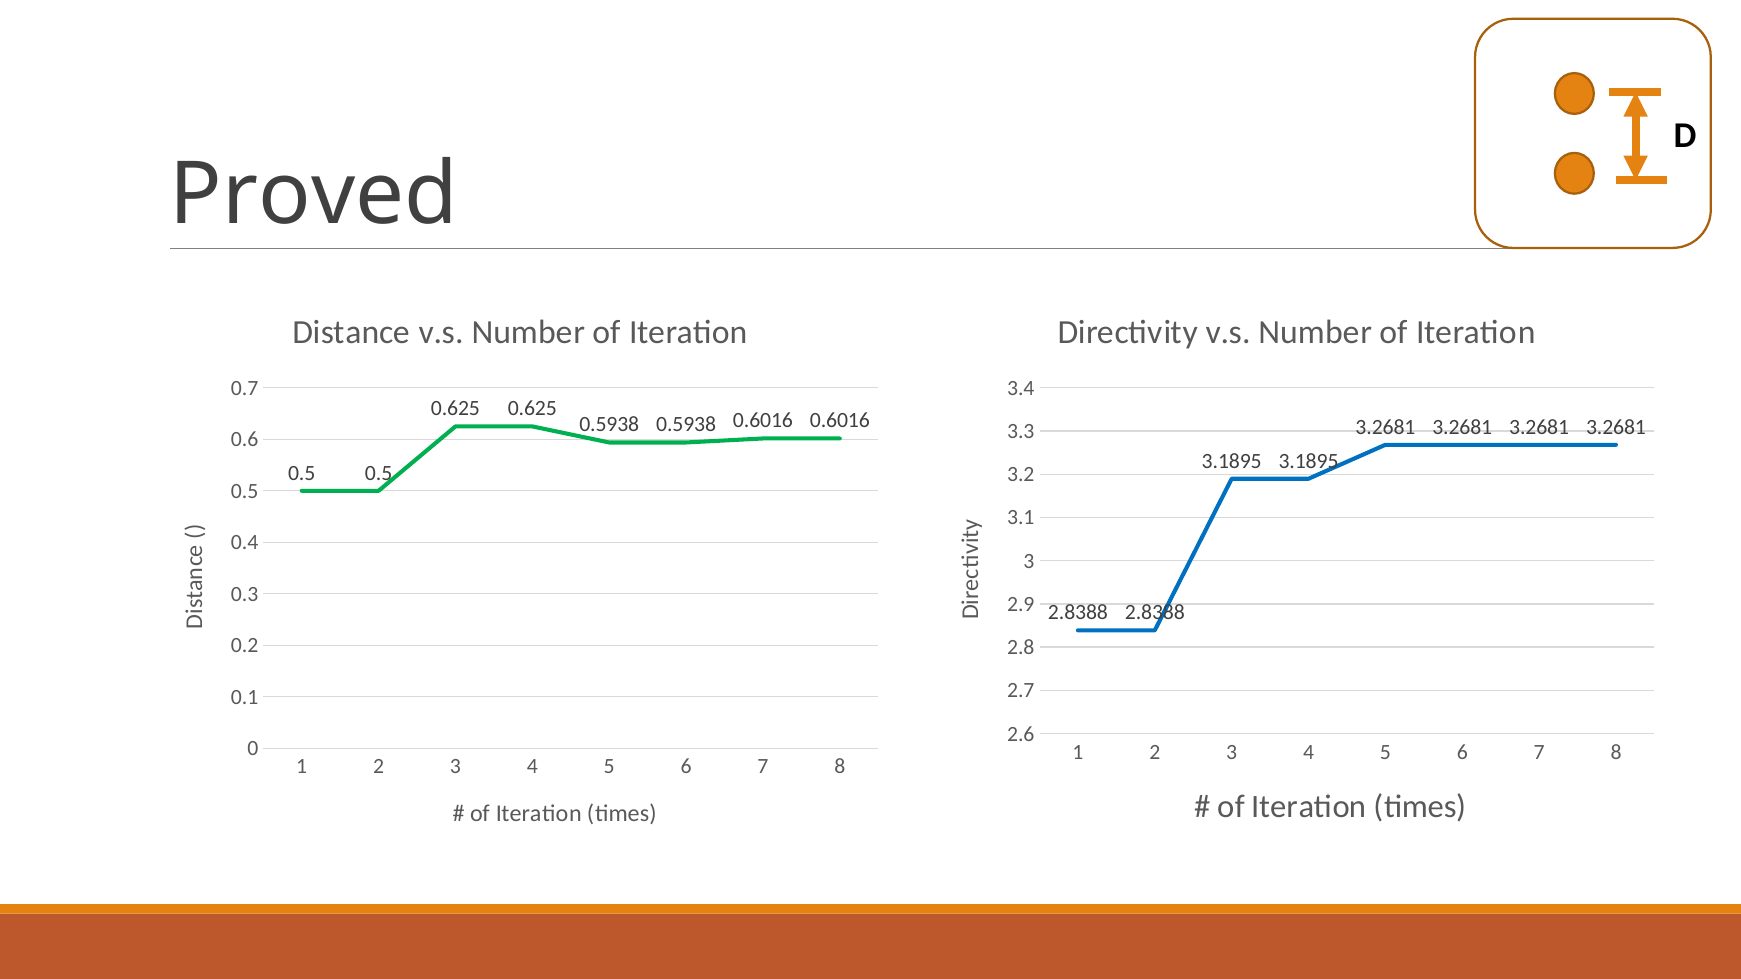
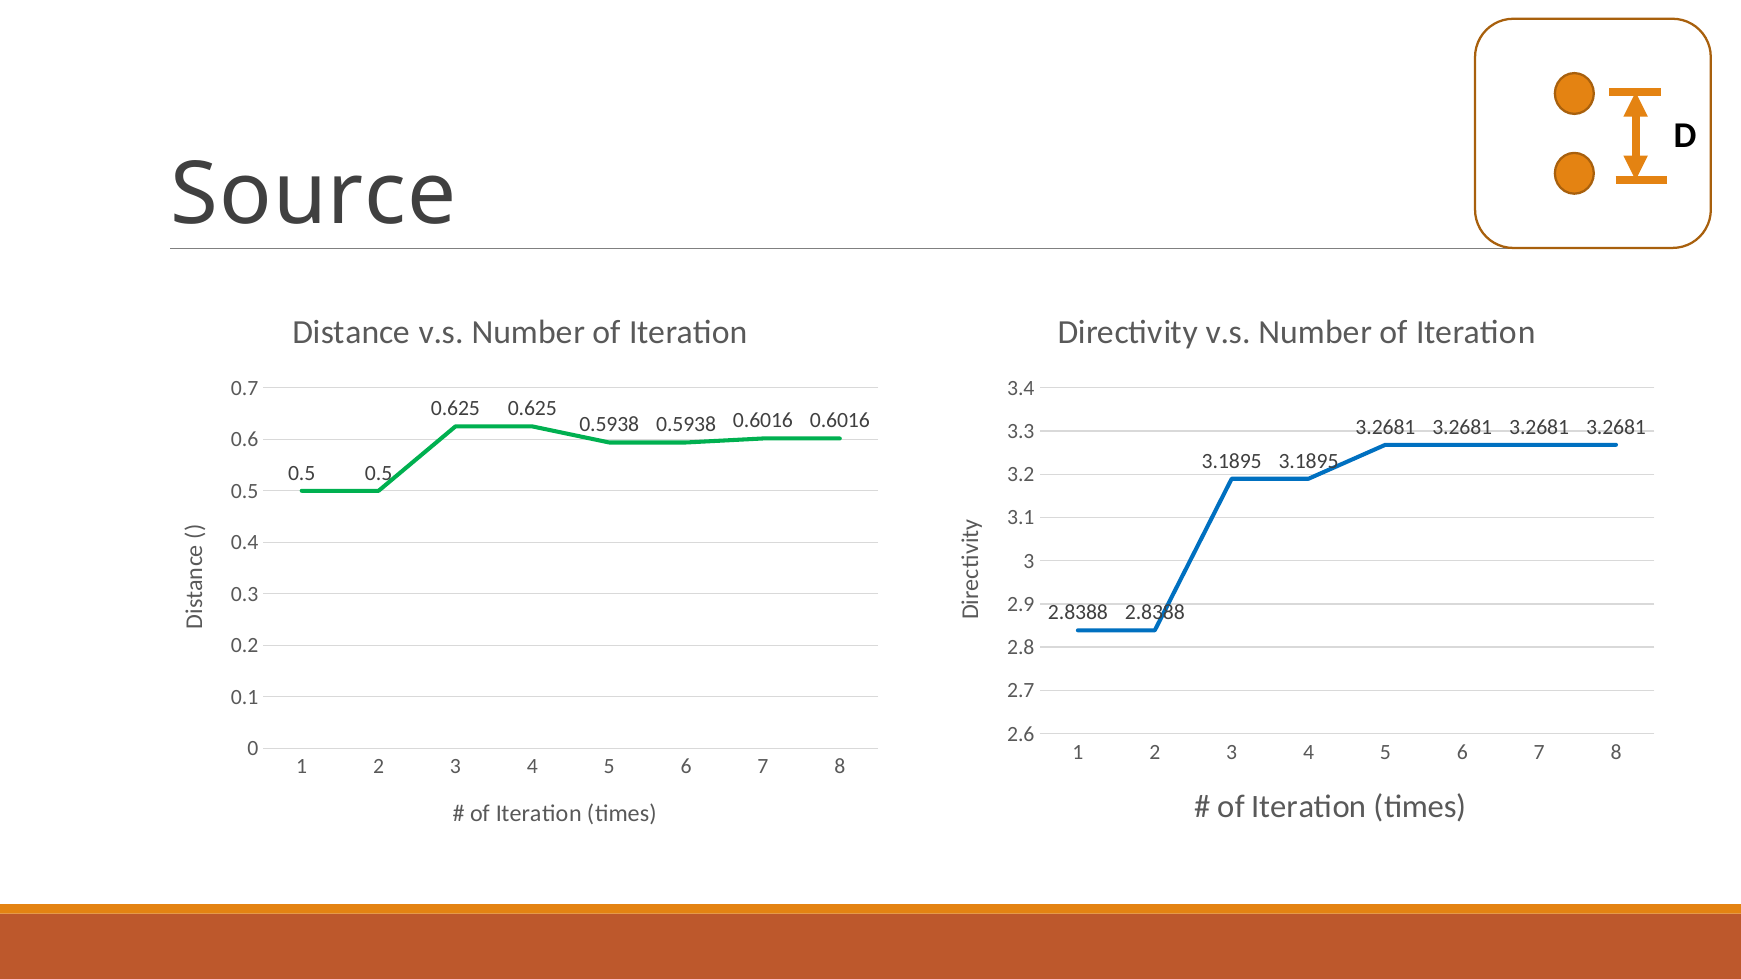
Proved: Proved -> Source
